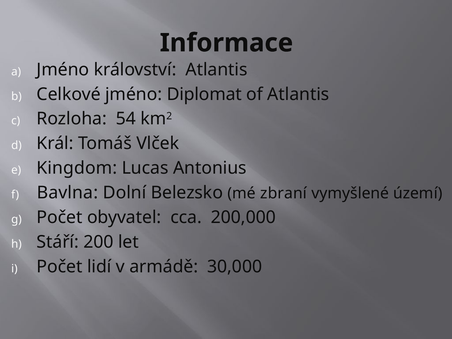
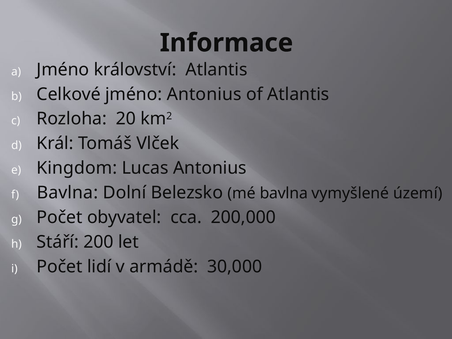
jméno Diplomat: Diplomat -> Antonius
54: 54 -> 20
mé zbraní: zbraní -> bavlna
